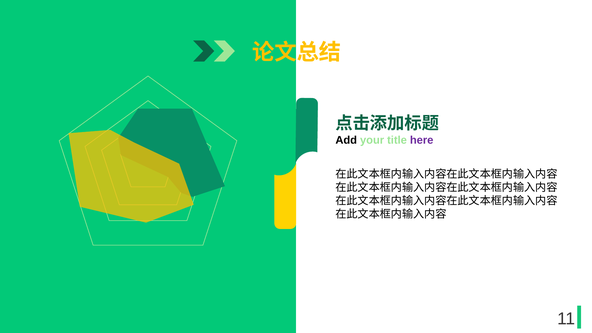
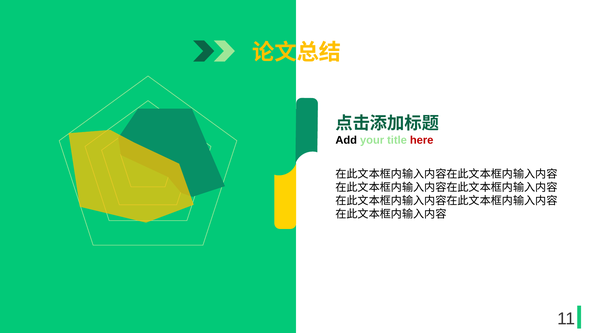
here colour: purple -> red
